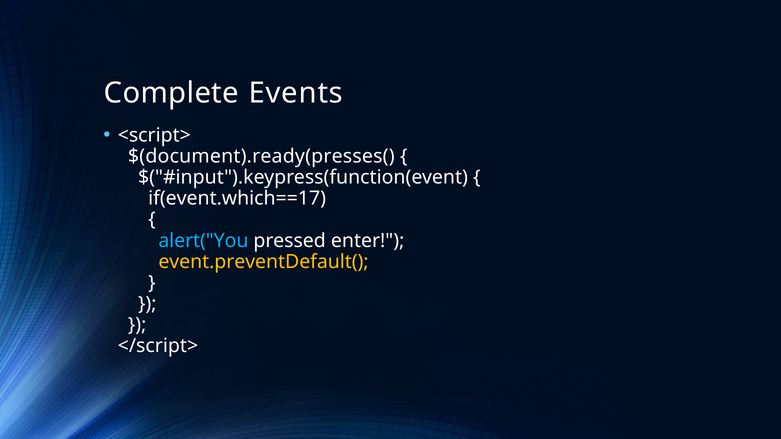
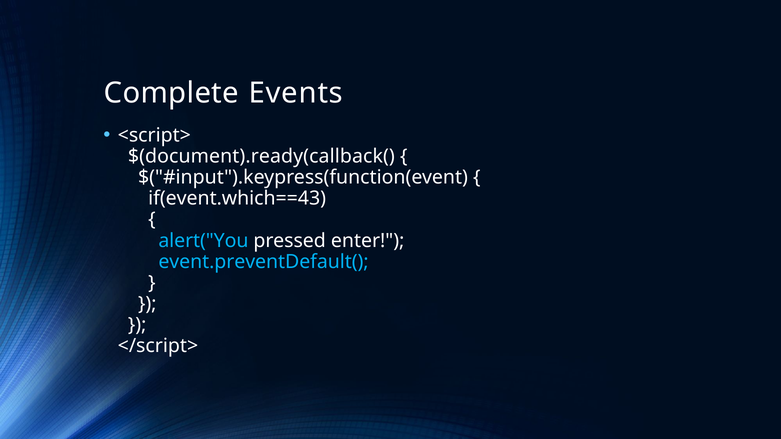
$(document).ready(presses(: $(document).ready(presses( -> $(document).ready(callback(
if(event.which==17: if(event.which==17 -> if(event.which==43
event.preventDefault( colour: yellow -> light blue
